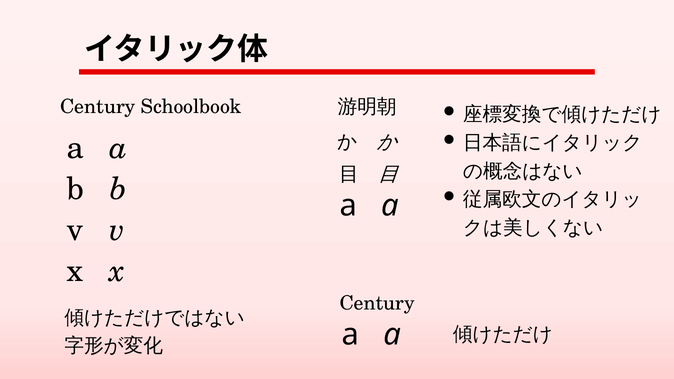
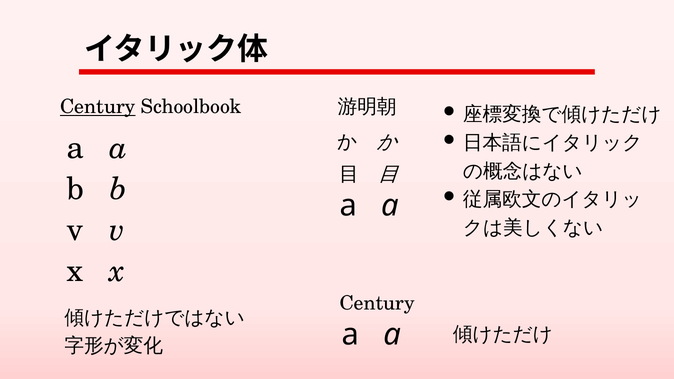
Century at (98, 107) underline: none -> present
